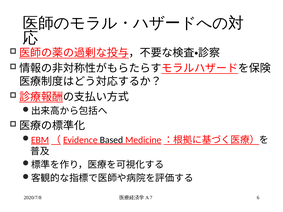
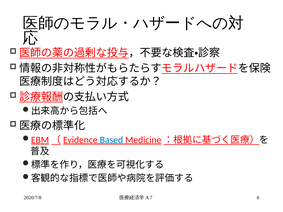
Based colour: black -> blue
